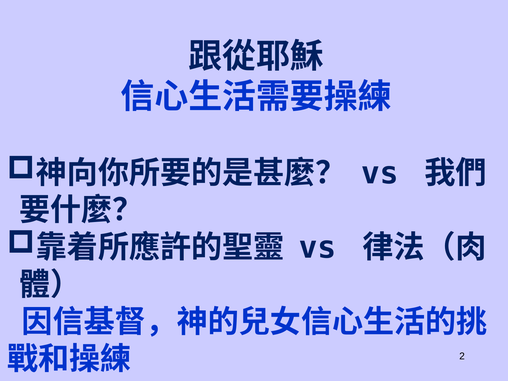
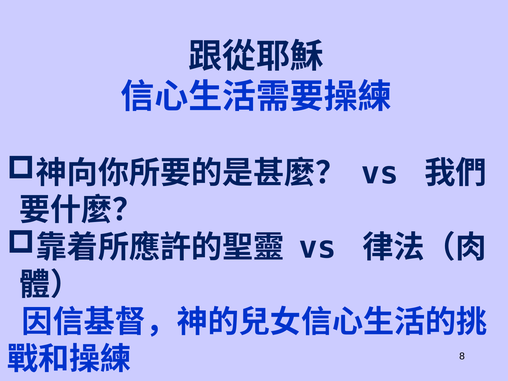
2: 2 -> 8
